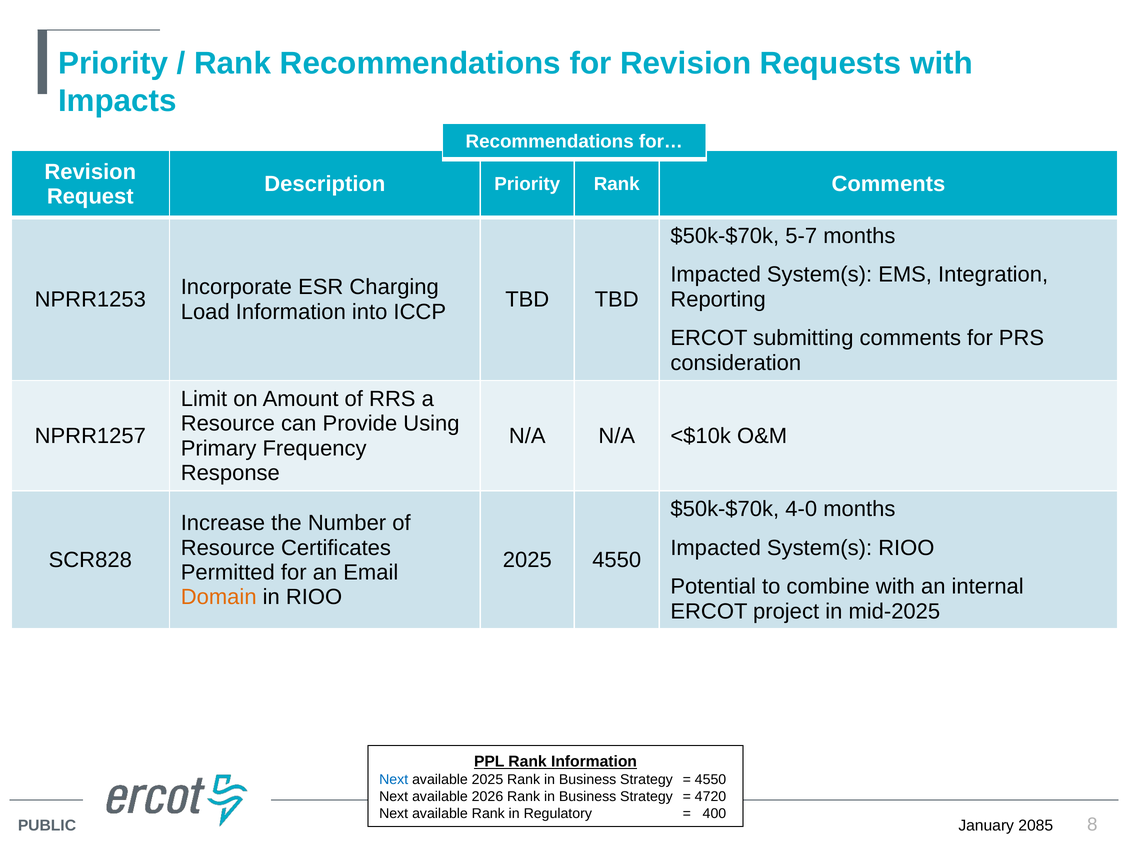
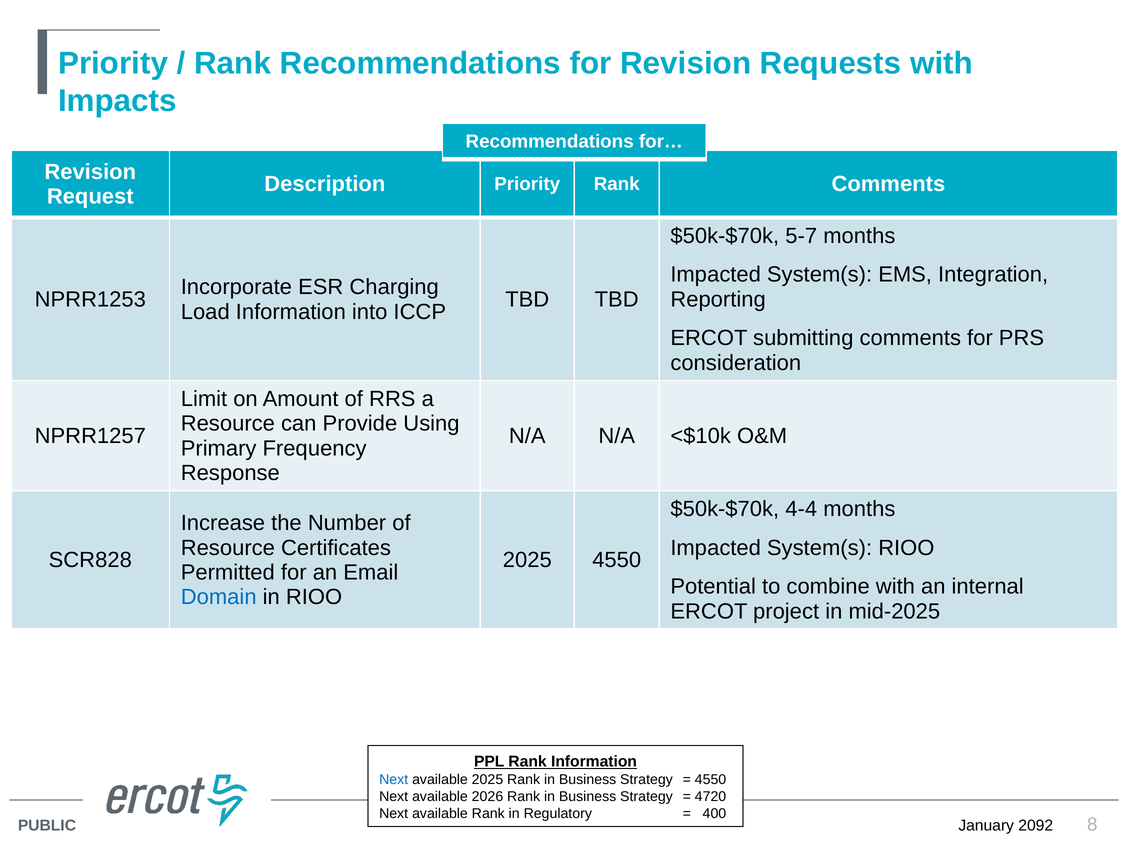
4-0: 4-0 -> 4-4
Domain colour: orange -> blue
2085: 2085 -> 2092
